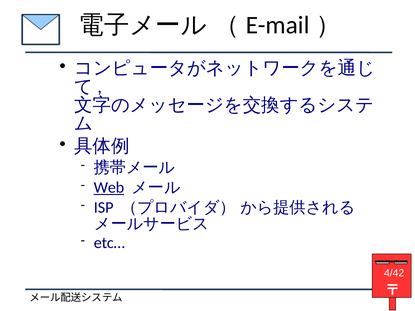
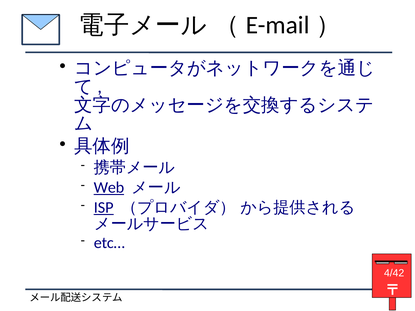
ISP underline: none -> present
